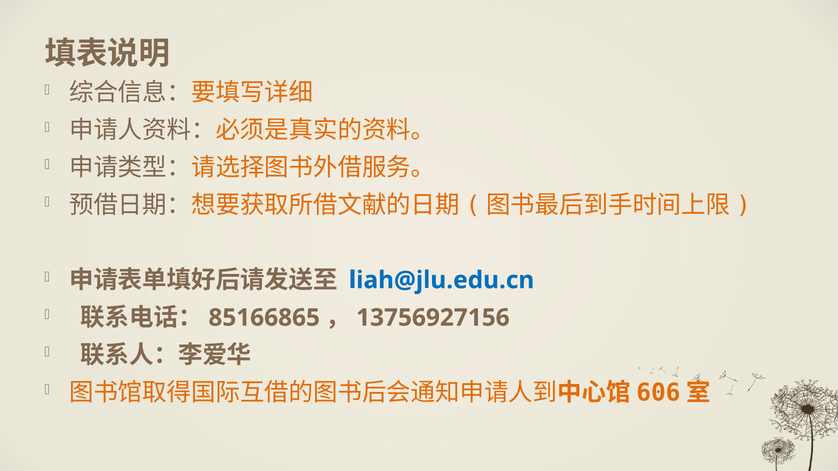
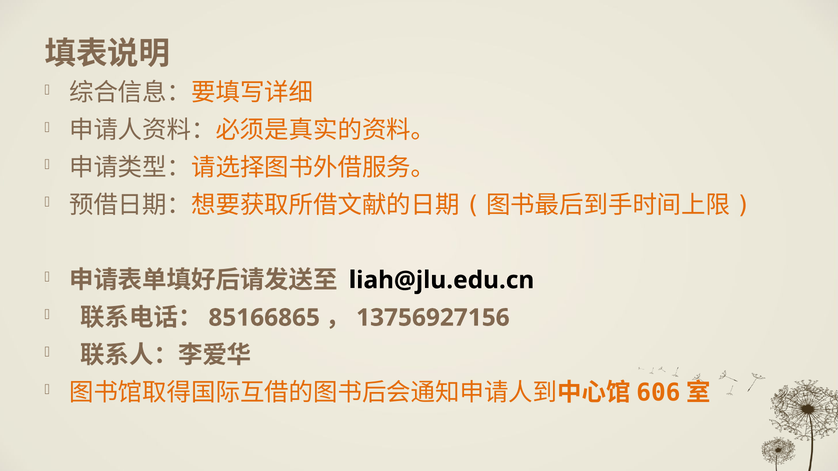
liah@jlu.edu.cn colour: blue -> black
